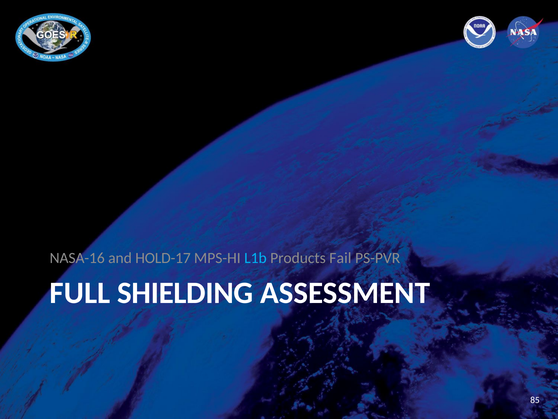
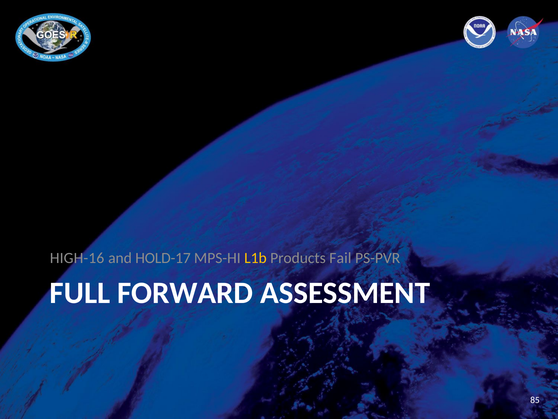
NASA-16: NASA-16 -> HIGH-16
L1b colour: light blue -> yellow
SHIELDING: SHIELDING -> FORWARD
